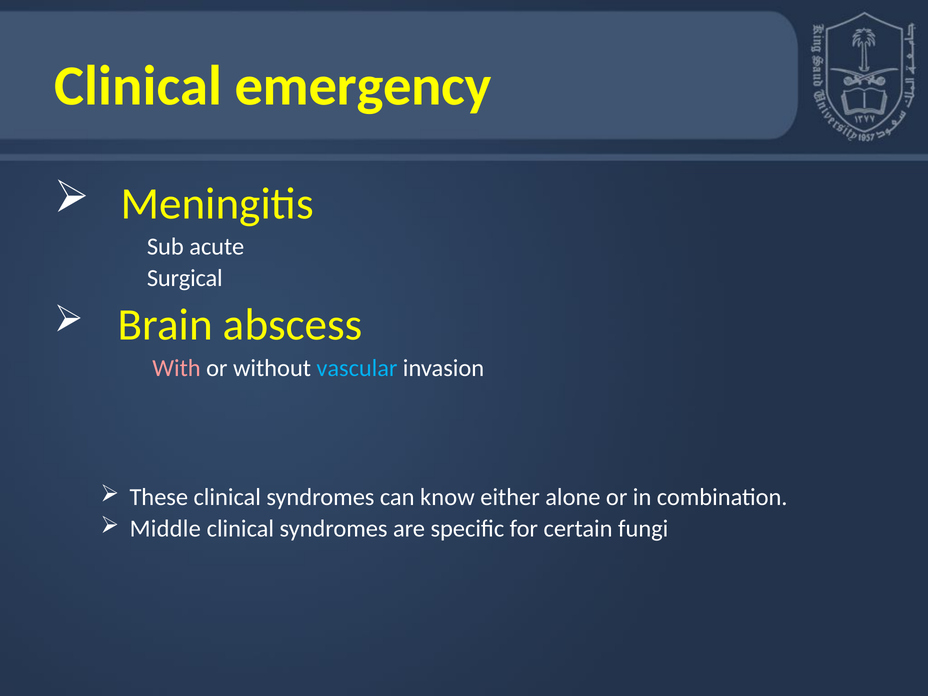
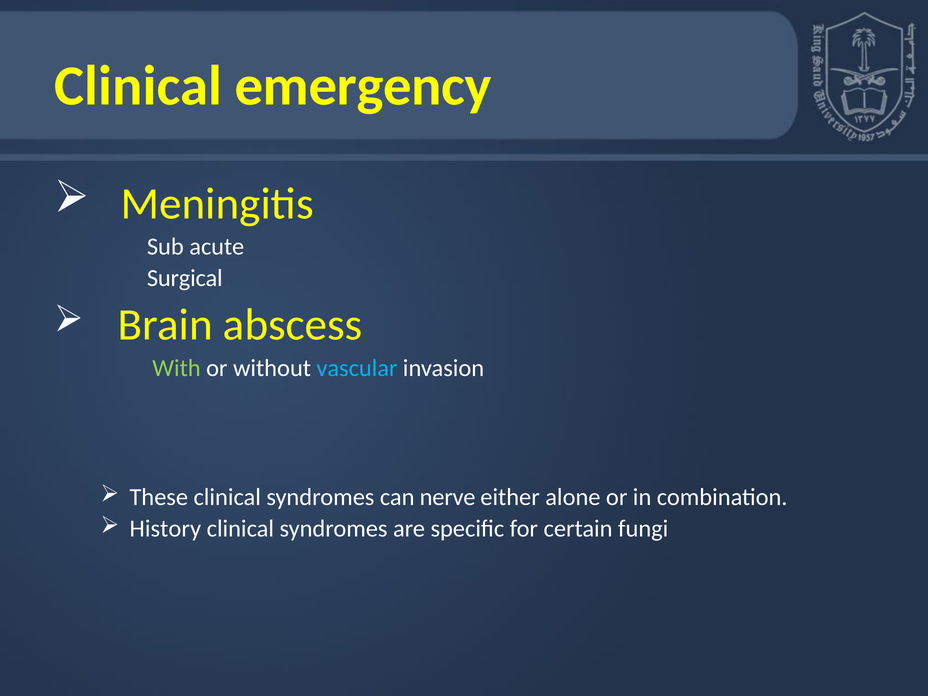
With colour: pink -> light green
know: know -> nerve
Middle: Middle -> History
